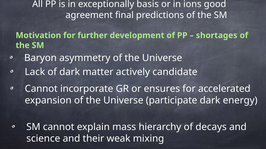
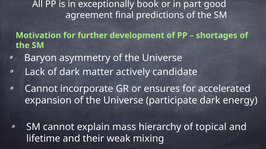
basis: basis -> book
ions: ions -> part
decays: decays -> topical
science: science -> lifetime
